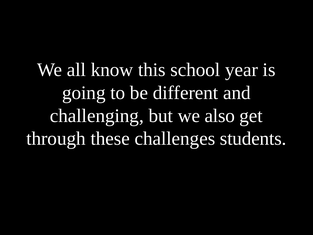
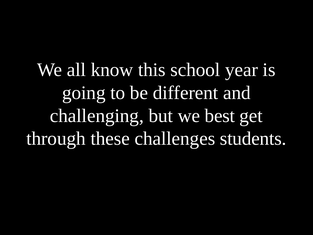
also: also -> best
